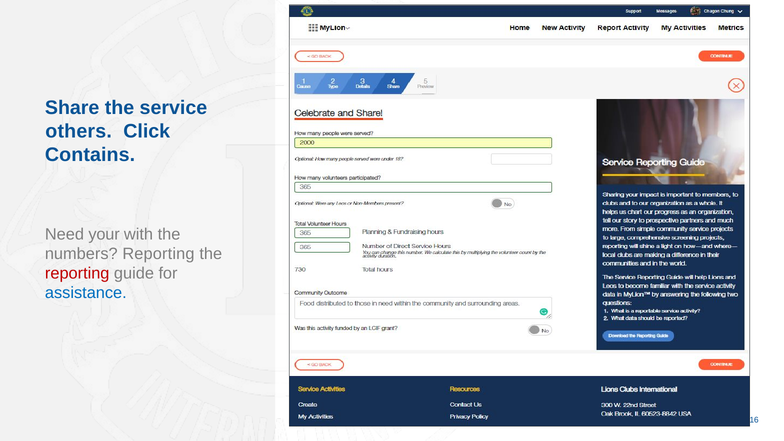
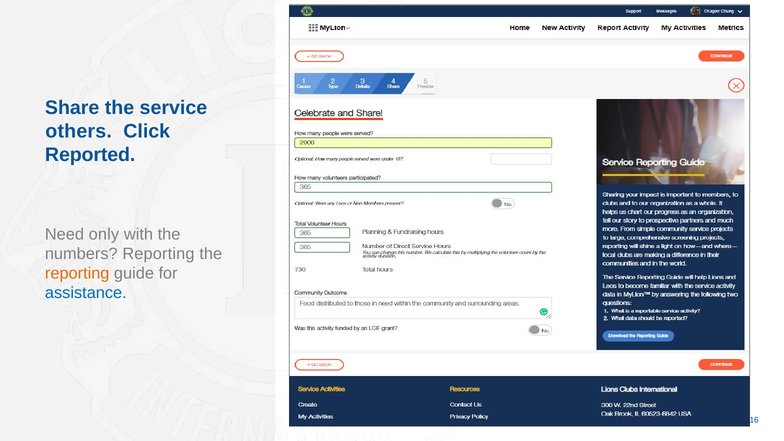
Contains: Contains -> Reported
your: your -> only
reporting at (77, 273) colour: red -> orange
